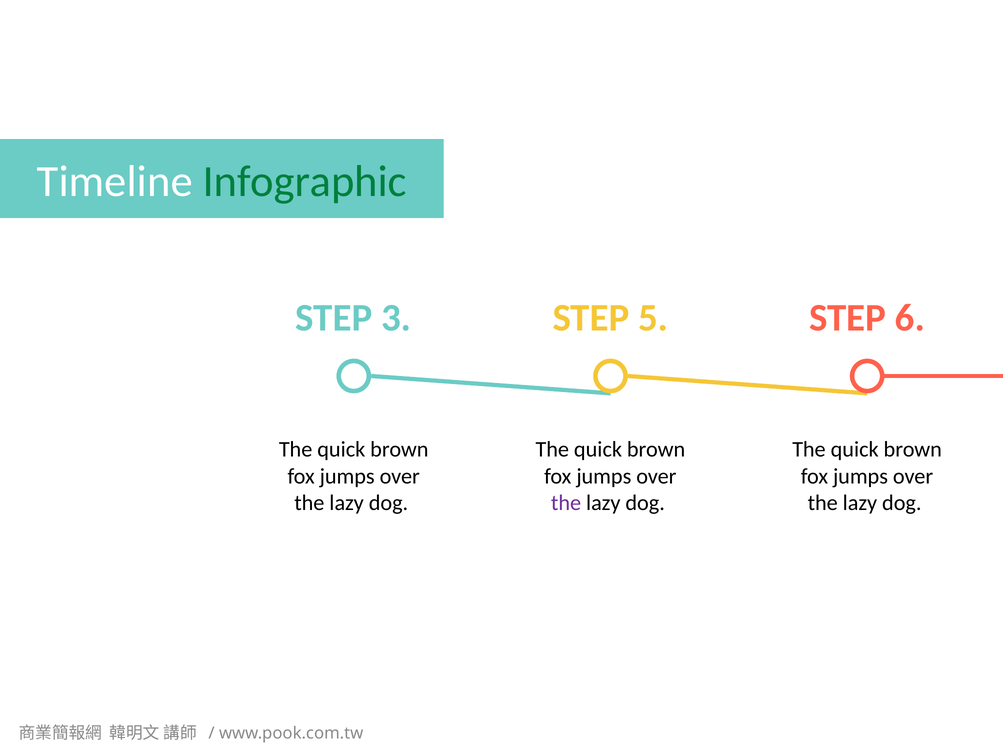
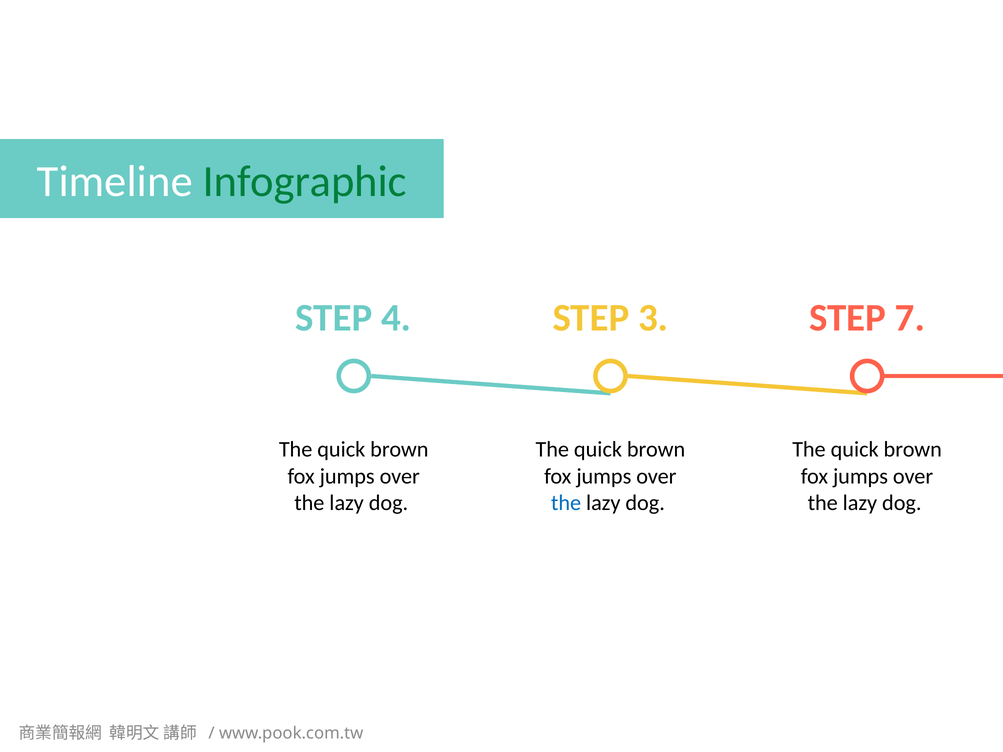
3: 3 -> 4
5: 5 -> 3
6: 6 -> 7
the at (566, 503) colour: purple -> blue
